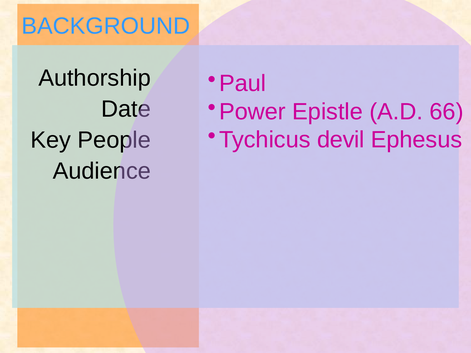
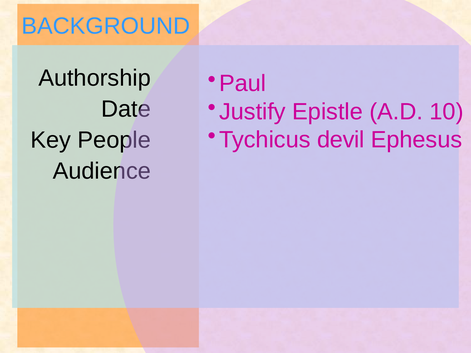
Power: Power -> Justify
66: 66 -> 10
